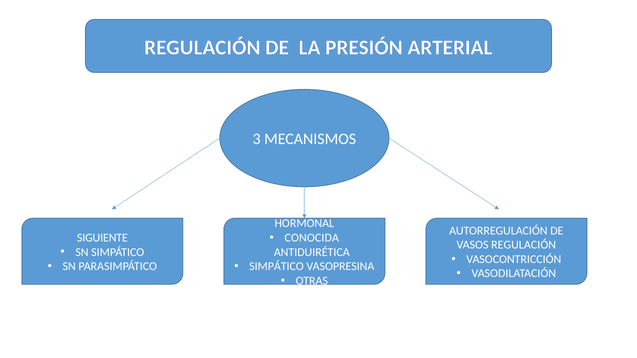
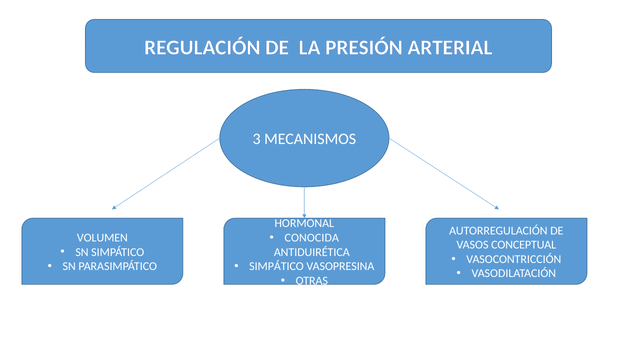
SIGUIENTE: SIGUIENTE -> VOLUMEN
VASOS REGULACIÓN: REGULACIÓN -> CONCEPTUAL
